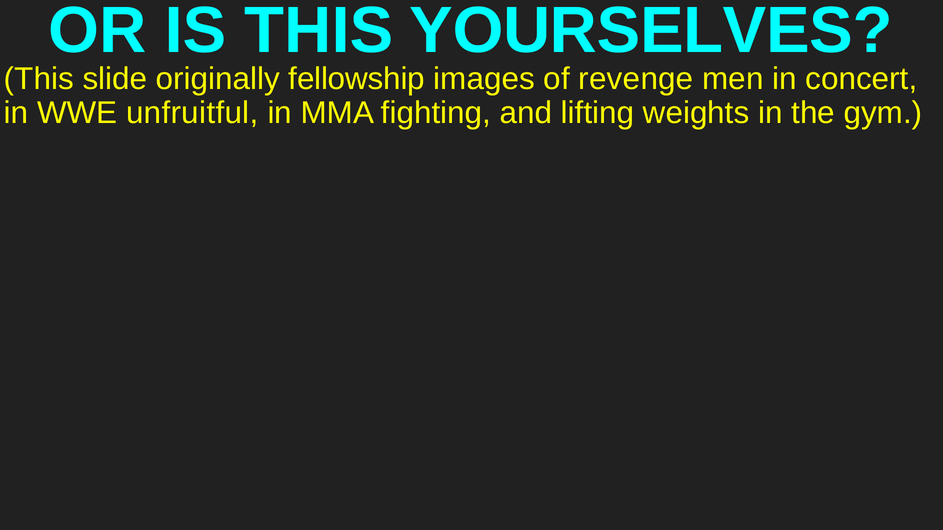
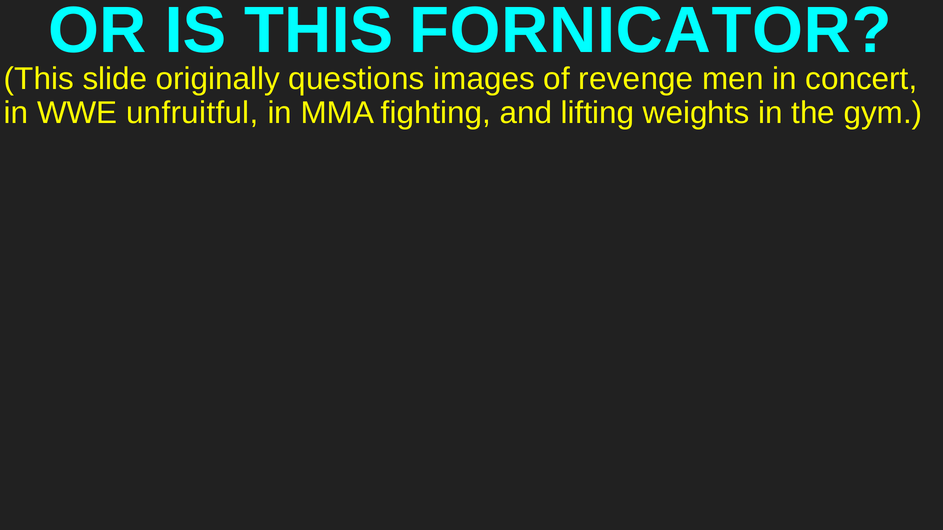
YOURSELVES: YOURSELVES -> FORNICATOR
fellowship: fellowship -> questions
